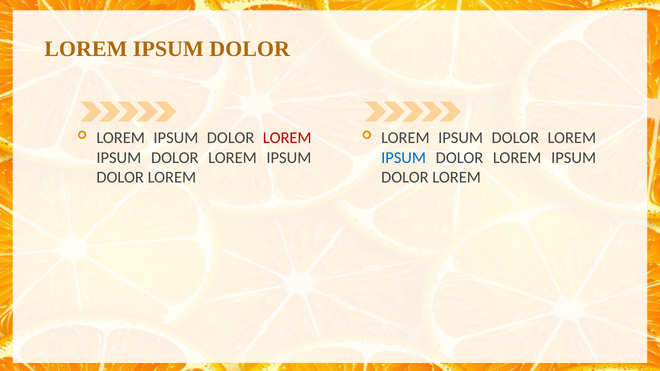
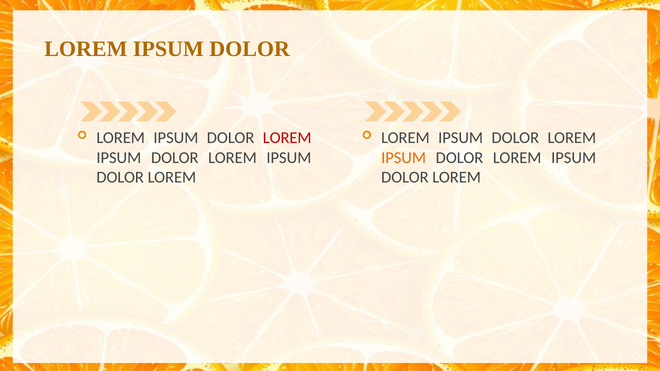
IPSUM at (404, 158) colour: blue -> orange
